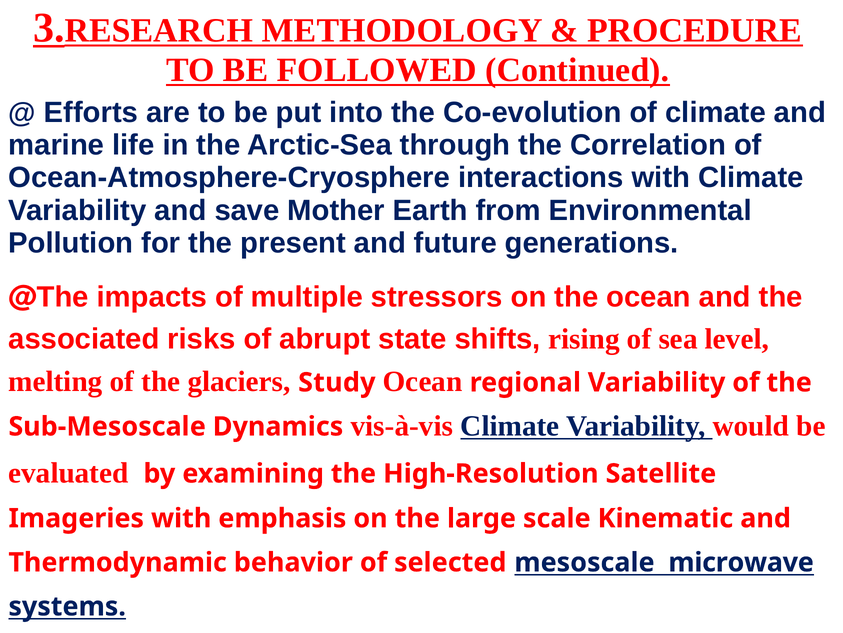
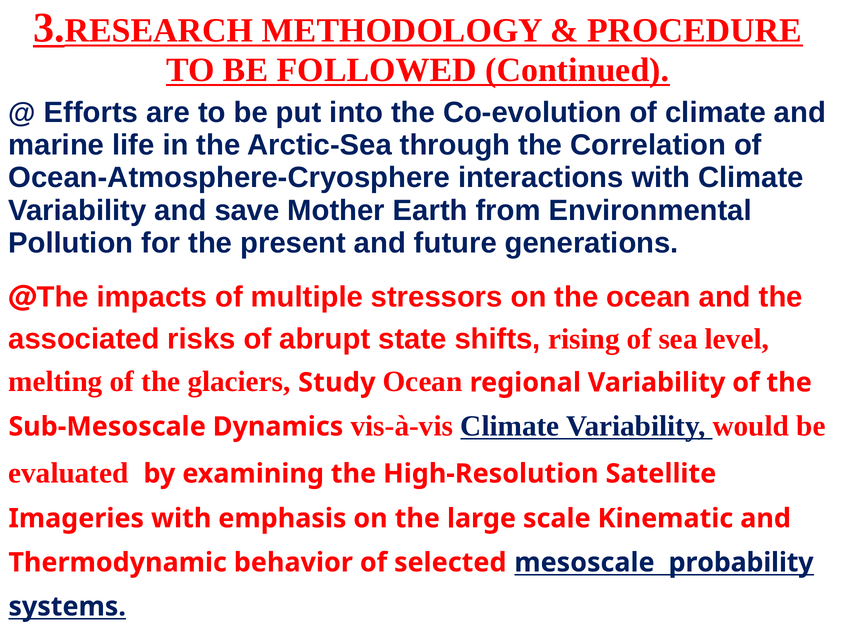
microwave: microwave -> probability
